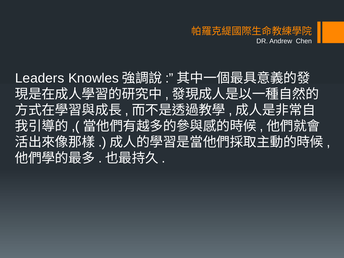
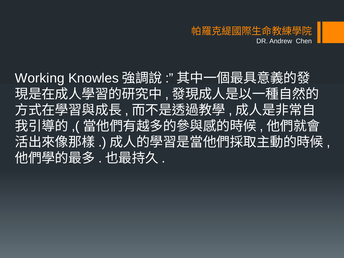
Leaders: Leaders -> Working
